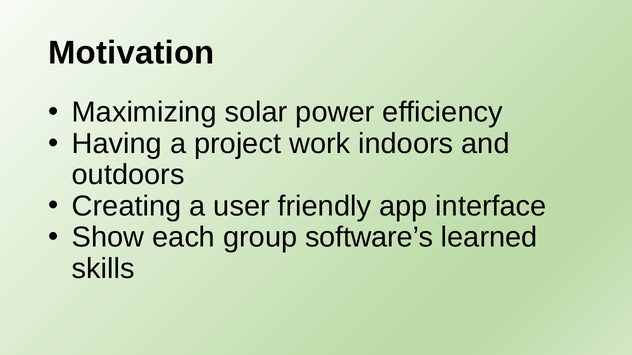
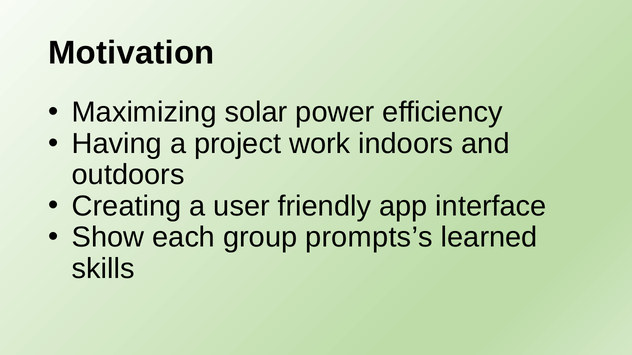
software’s: software’s -> prompts’s
